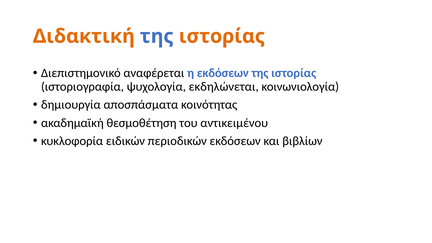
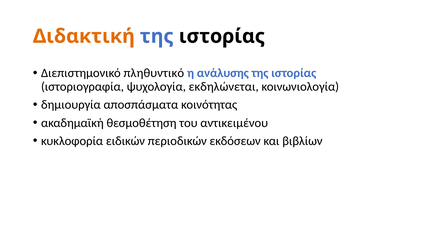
ιστορίας at (222, 36) colour: orange -> black
αναφέρεται: αναφέρεται -> πληθυντικό
η εκδόσεων: εκδόσεων -> ανάλυσης
